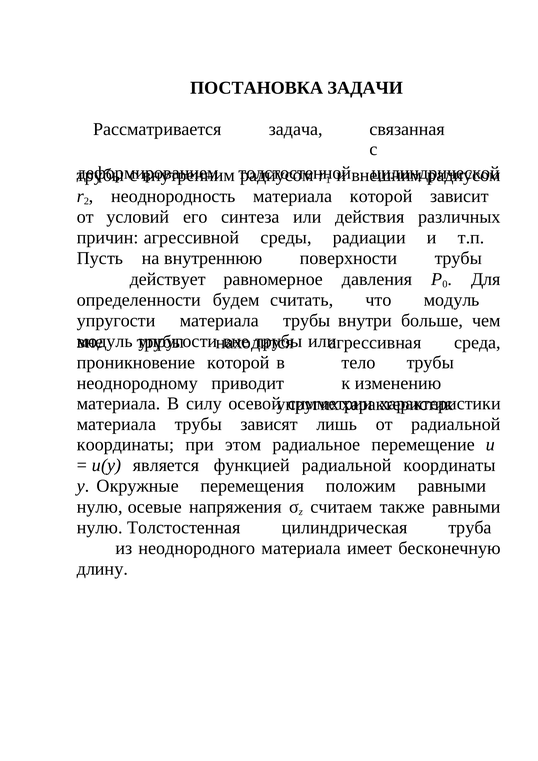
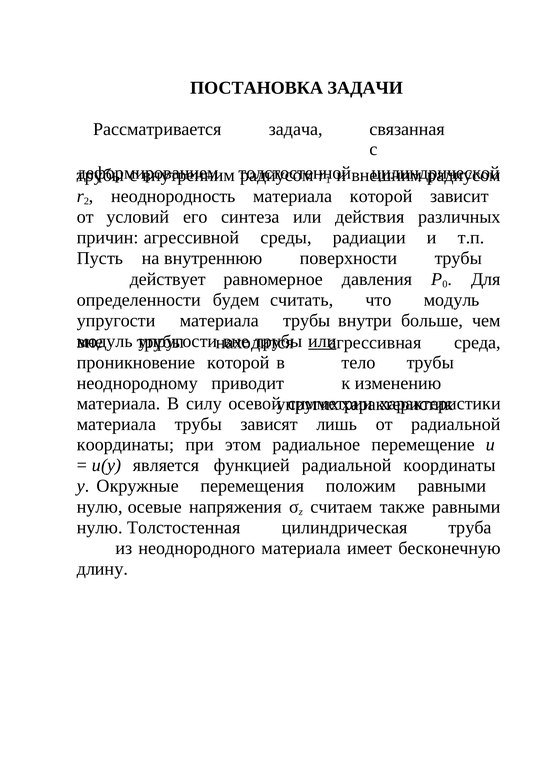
или at (322, 341) underline: none -> present
